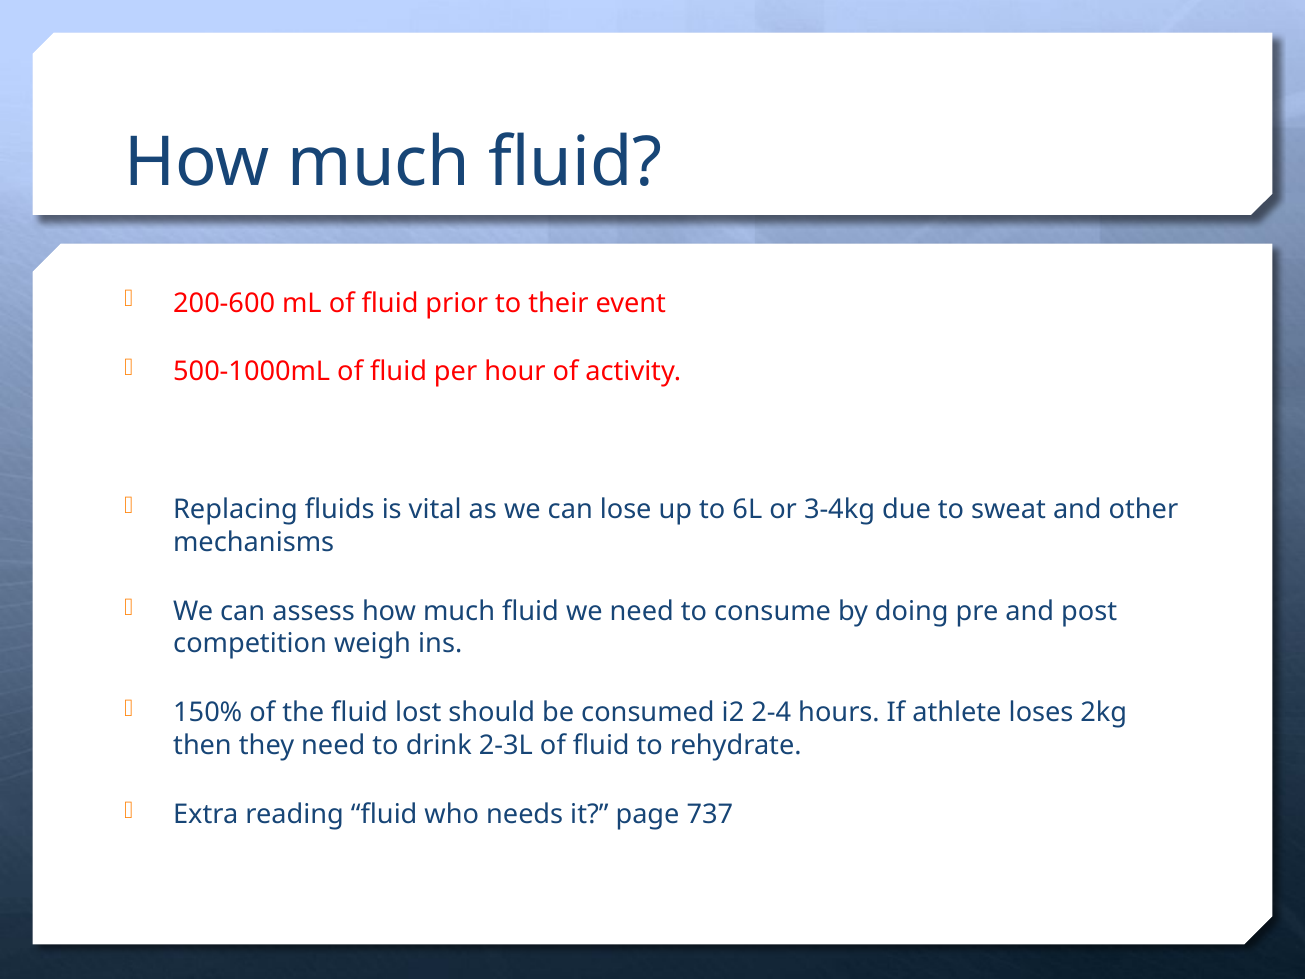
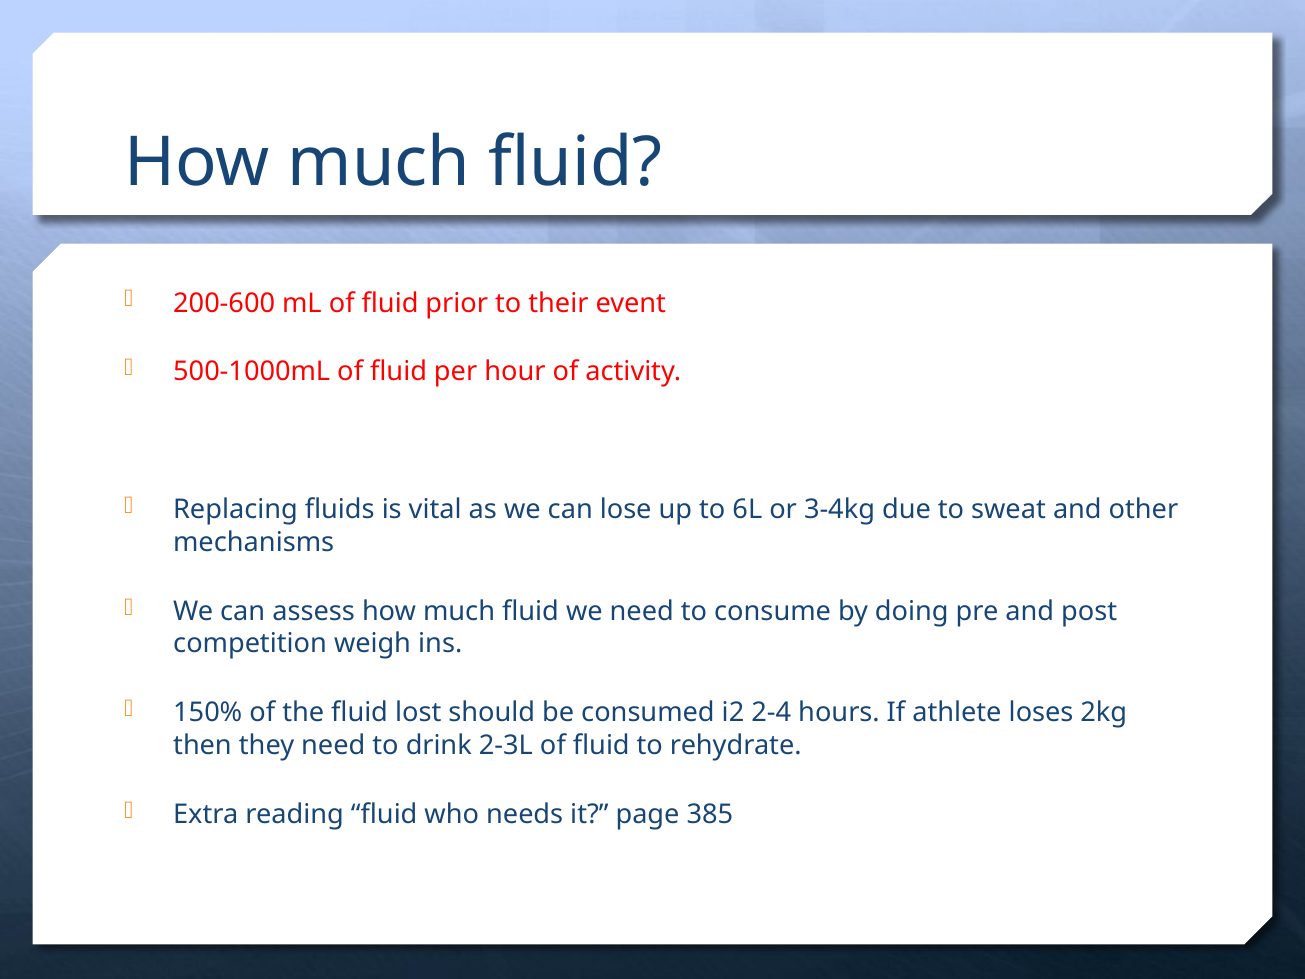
737: 737 -> 385
